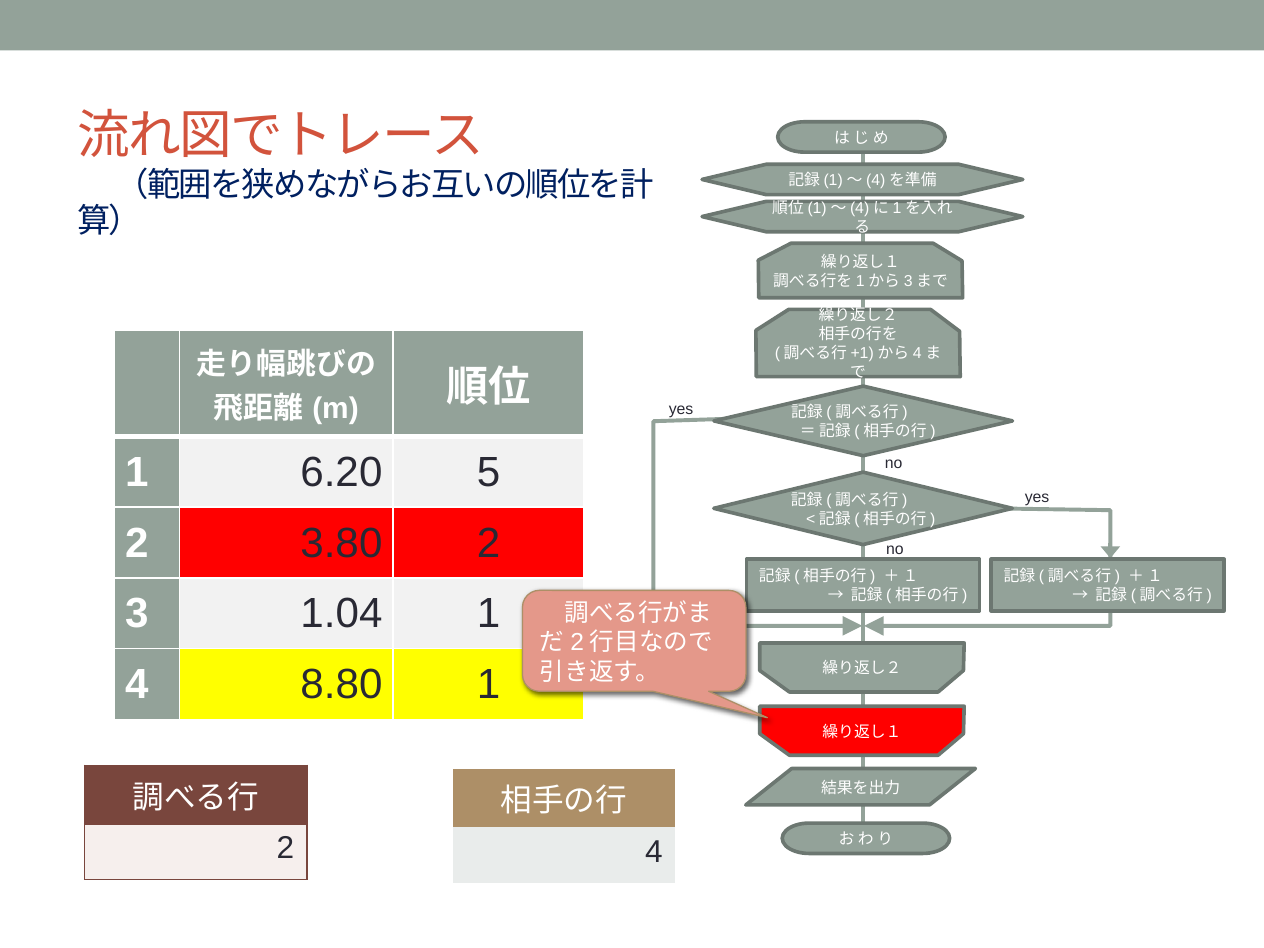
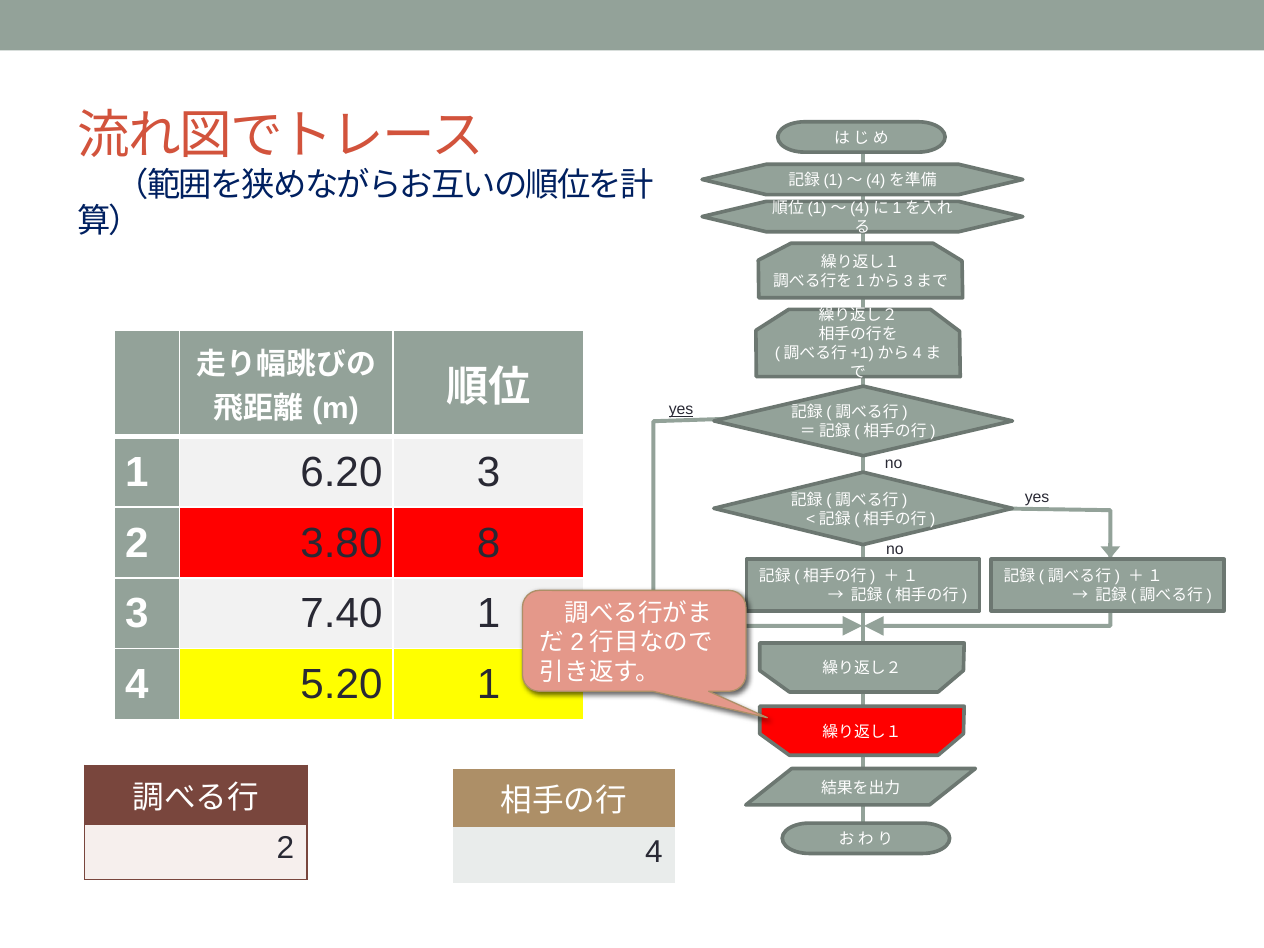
yes at (681, 409) underline: none -> present
6.20 5: 5 -> 3
3.80 2: 2 -> 8
1.04: 1.04 -> 7.40
8.80: 8.80 -> 5.20
